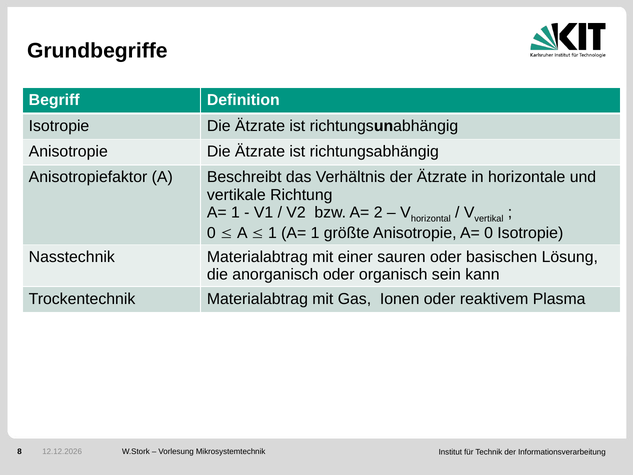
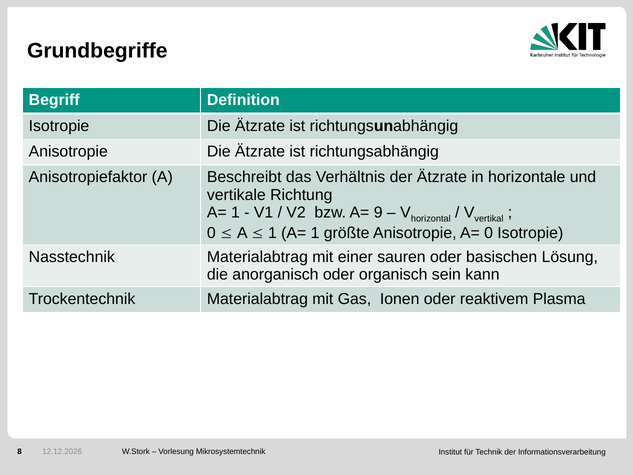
2: 2 -> 9
